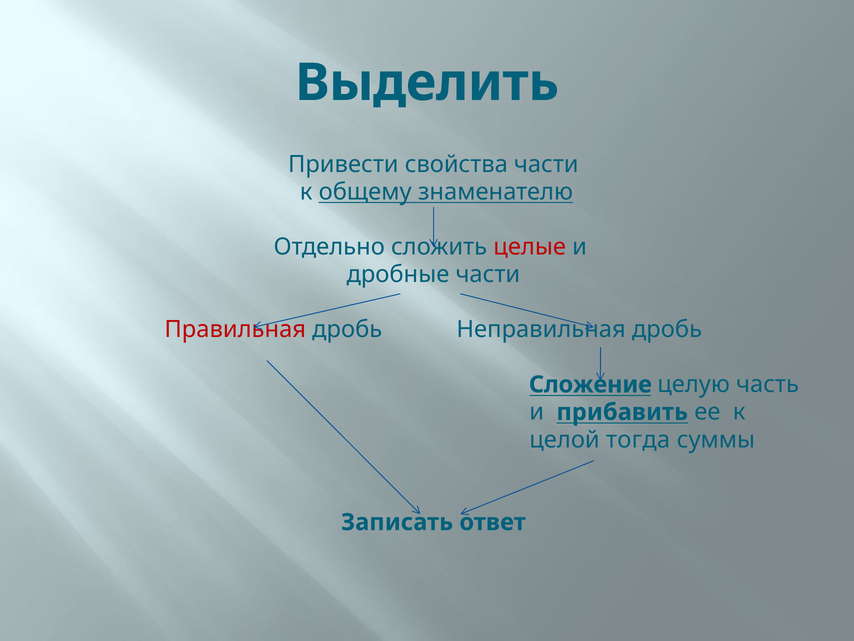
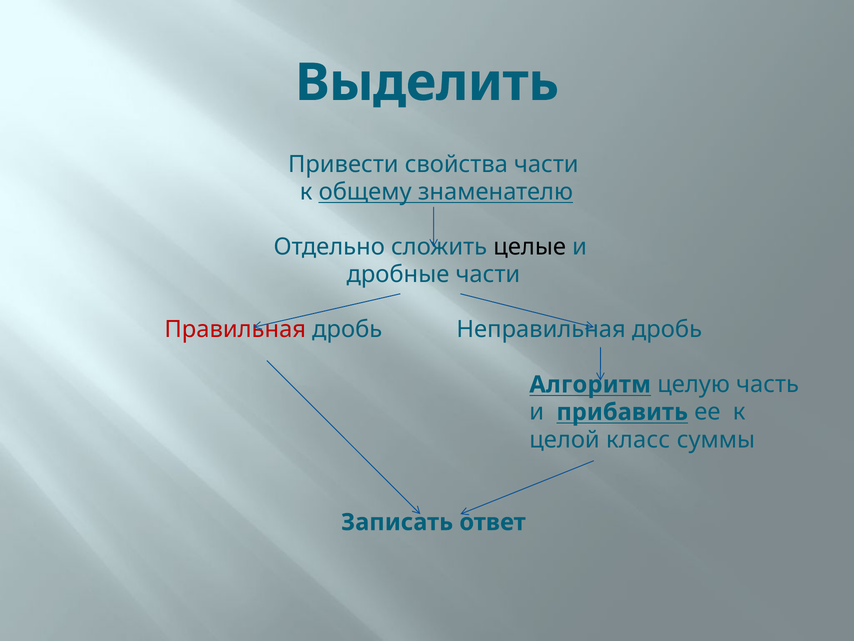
целые colour: red -> black
Сложение: Сложение -> Алгоритм
тогда: тогда -> класс
